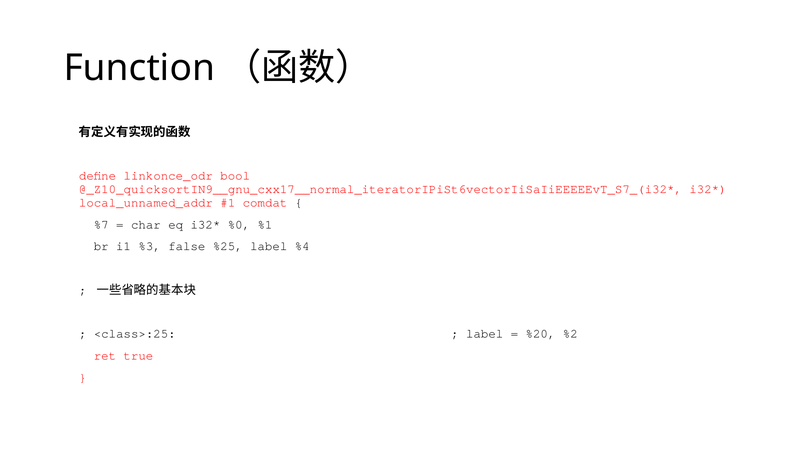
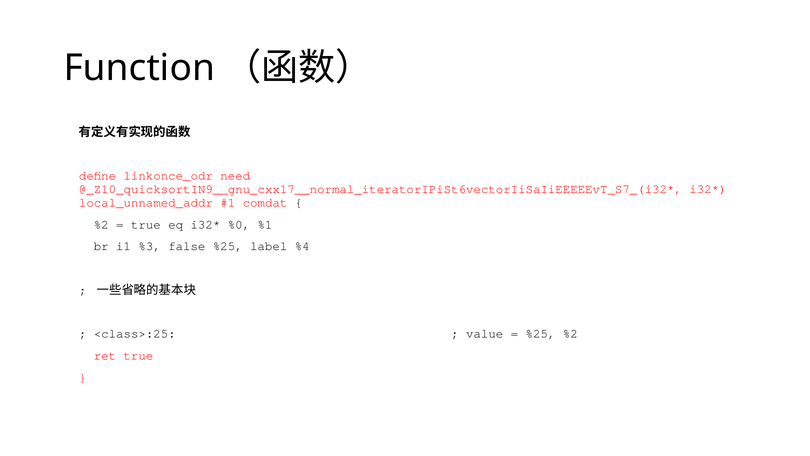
bool: bool -> need
%7 at (101, 224): %7 -> %2
char at (146, 224): char -> true
label at (485, 334): label -> value
%20 at (540, 334): %20 -> %25
